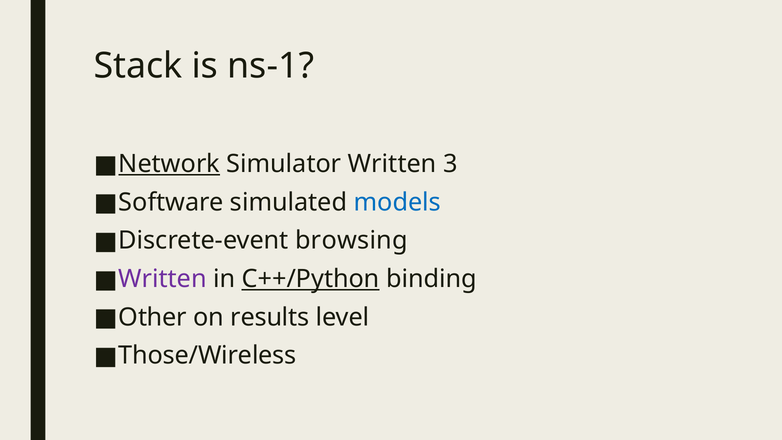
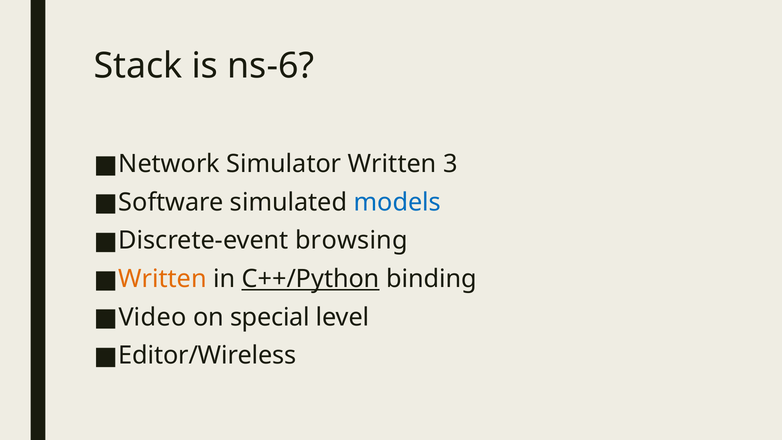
ns-1: ns-1 -> ns-6
Network underline: present -> none
Written at (163, 279) colour: purple -> orange
Other: Other -> Video
results: results -> special
Those/Wireless: Those/Wireless -> Editor/Wireless
